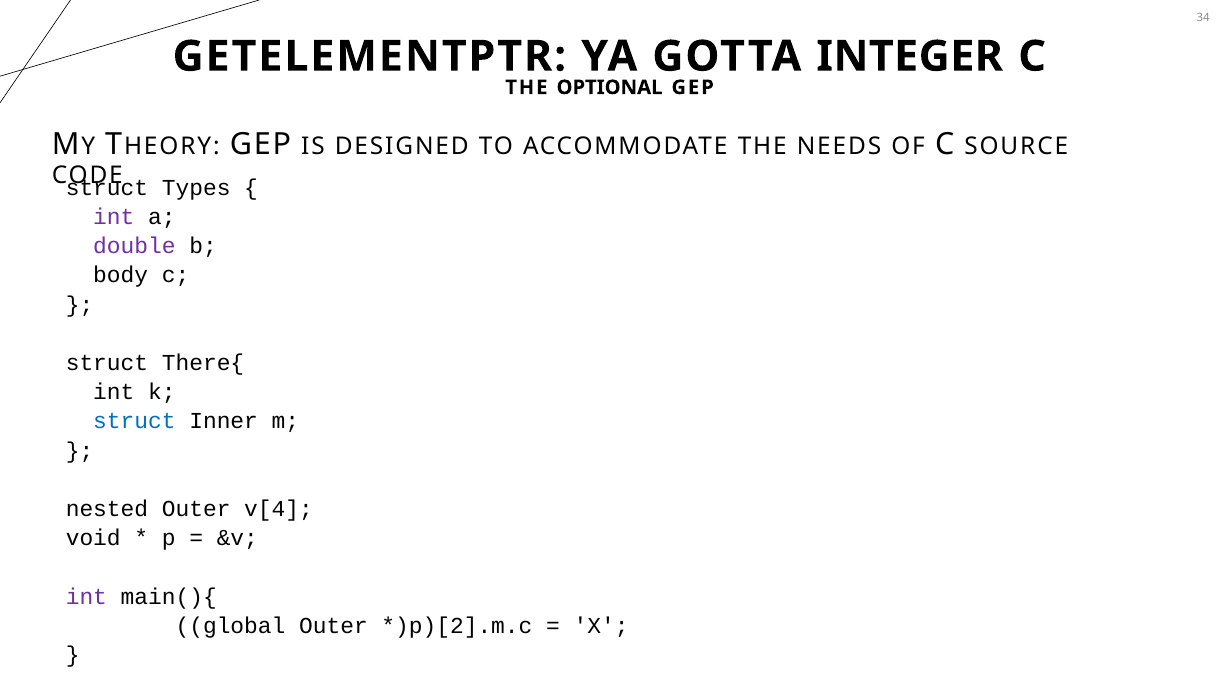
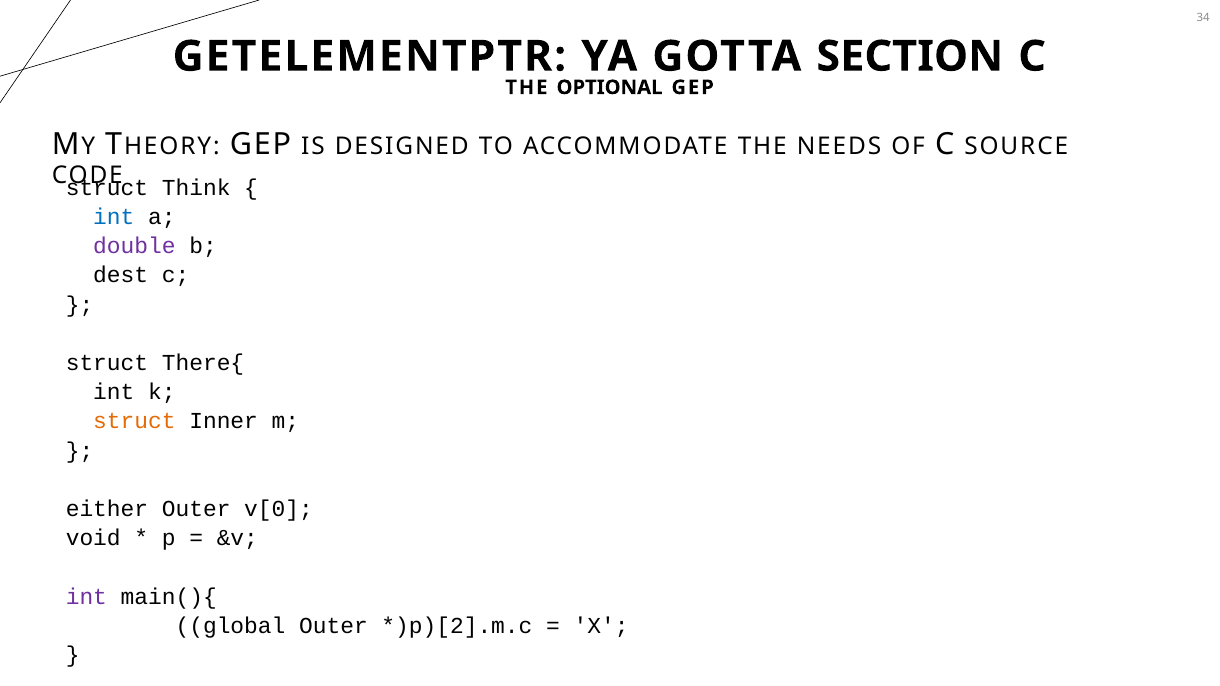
INTEGER: INTEGER -> SECTION
Types: Types -> Think
int at (114, 217) colour: purple -> blue
body: body -> dest
struct at (134, 422) colour: blue -> orange
nested: nested -> either
v[4: v[4 -> v[0
